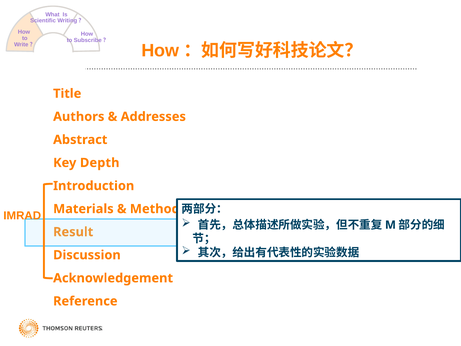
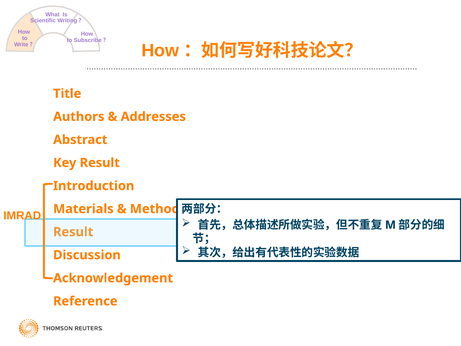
Key Depth: Depth -> Result
